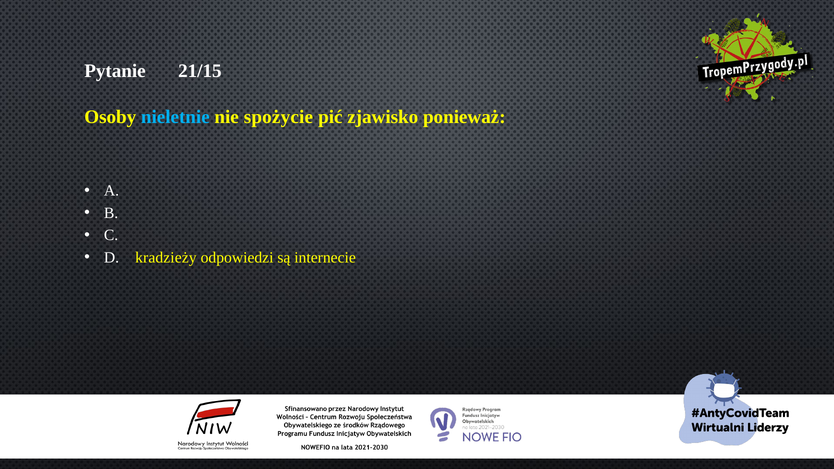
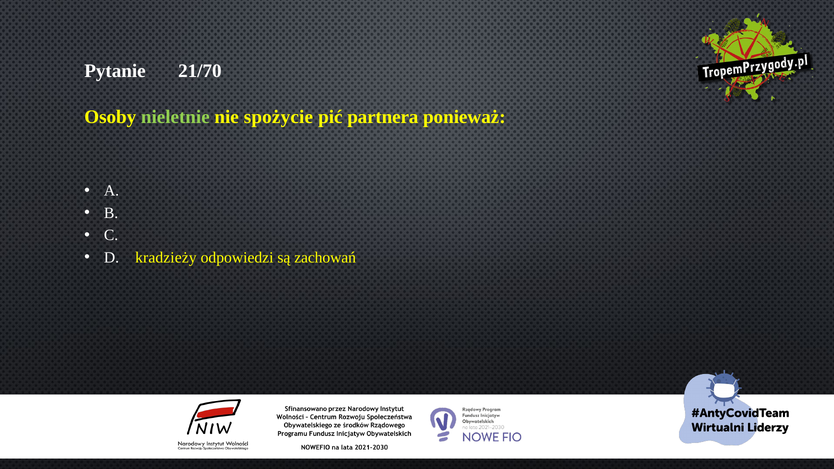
21/15: 21/15 -> 21/70
nieletnie colour: light blue -> light green
zjawisko: zjawisko -> partnera
internecie: internecie -> zachowań
